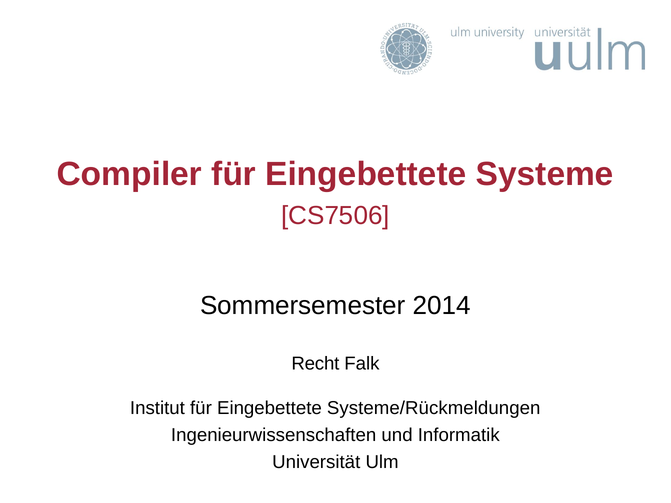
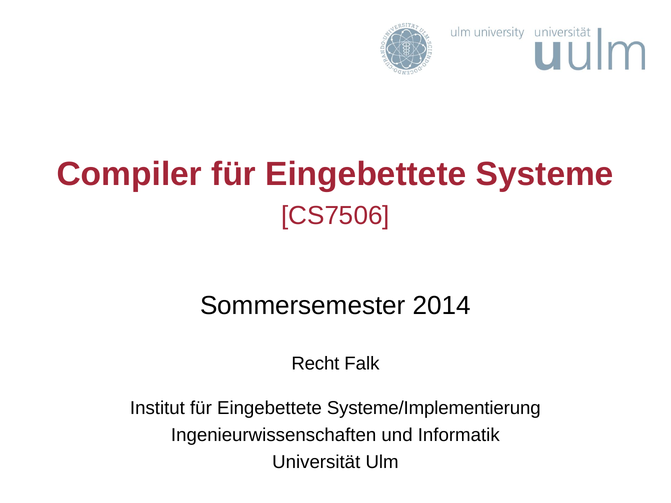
Systeme/Rückmeldungen: Systeme/Rückmeldungen -> Systeme/Implementierung
